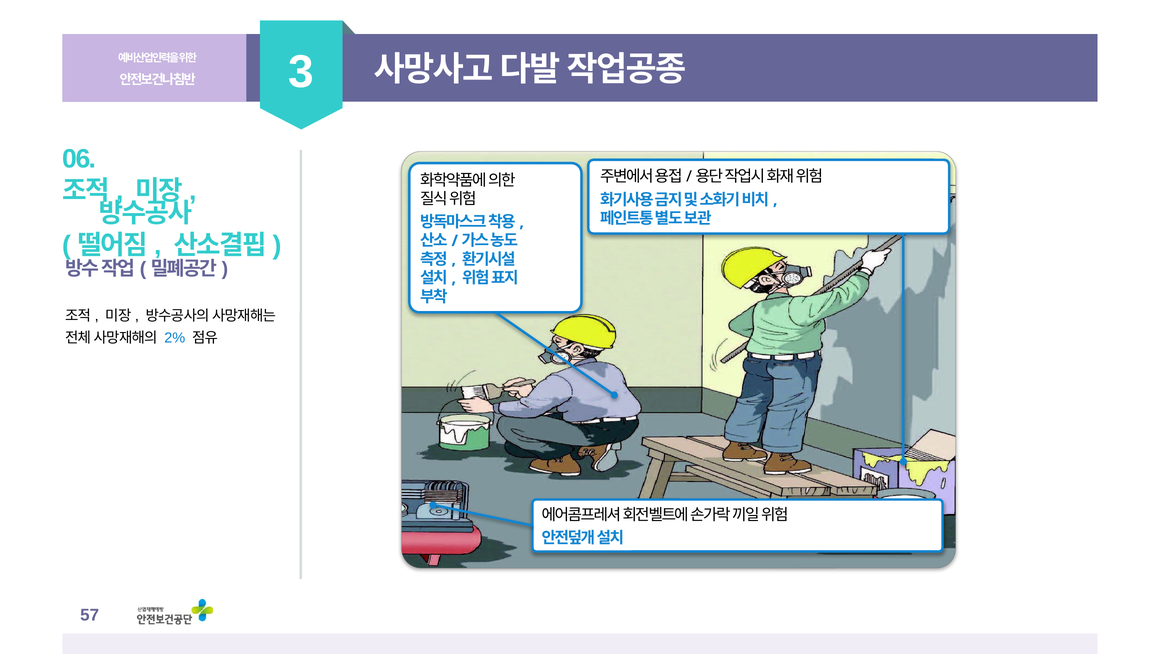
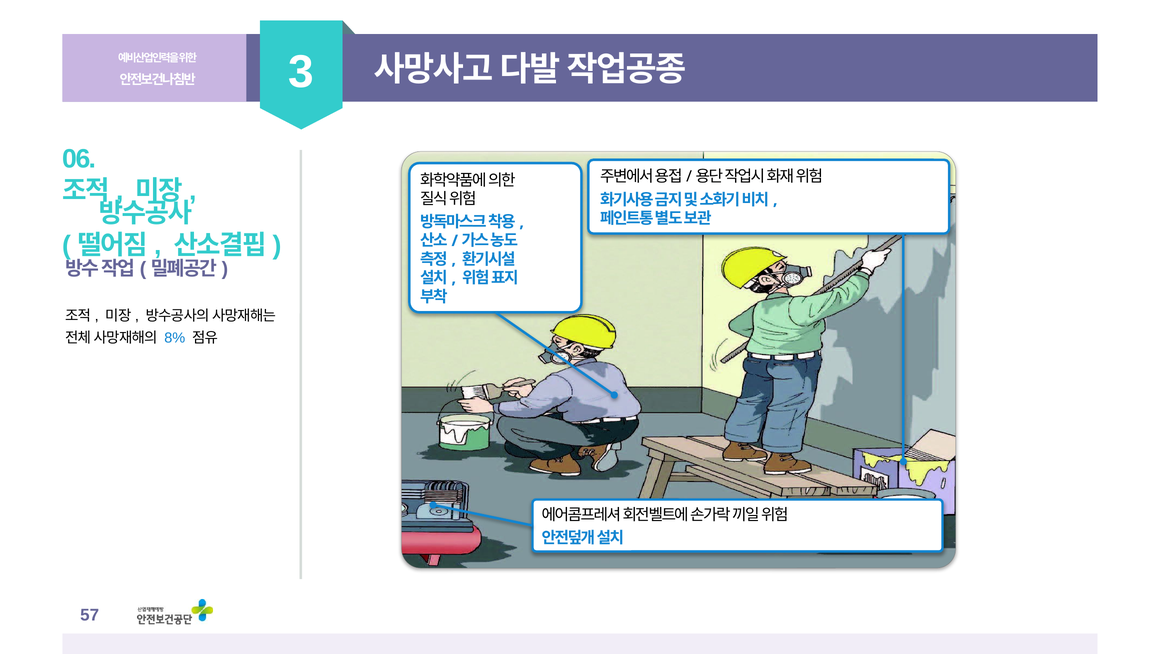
2%: 2% -> 8%
